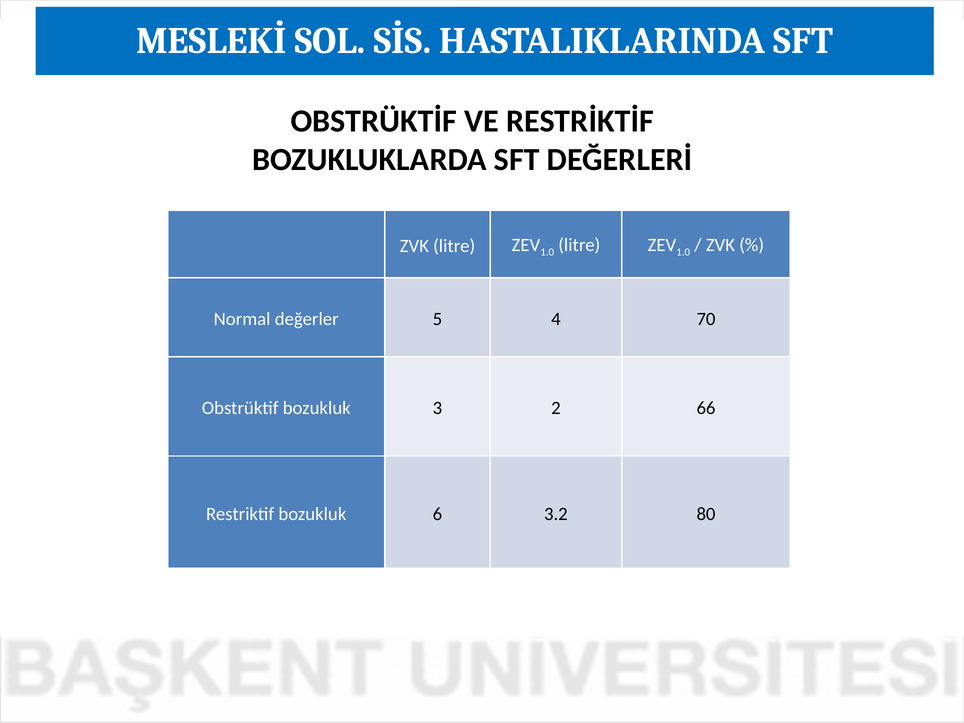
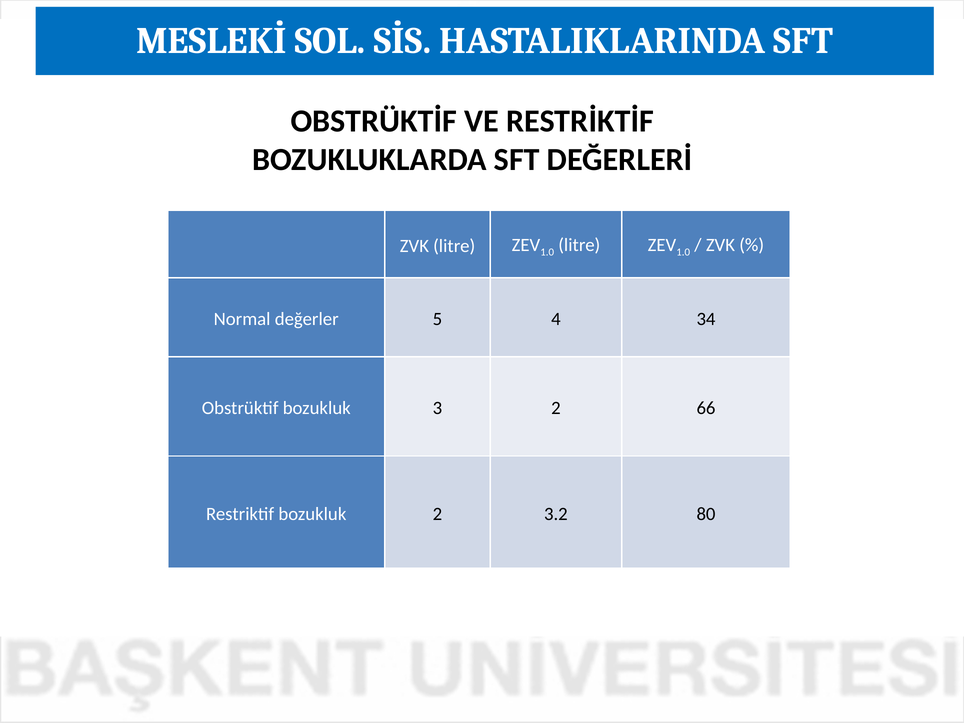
70: 70 -> 34
bozukluk 6: 6 -> 2
